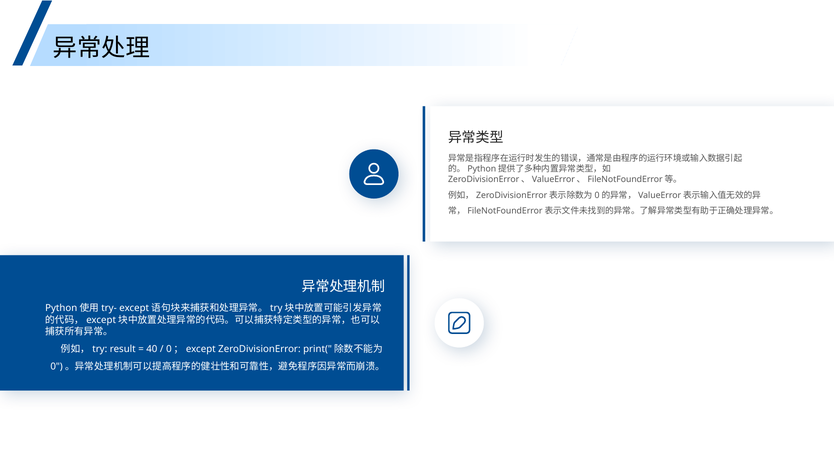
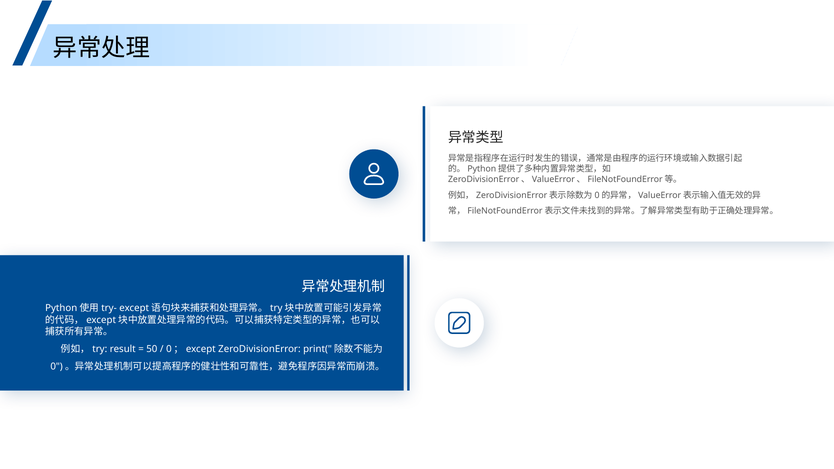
40: 40 -> 50
